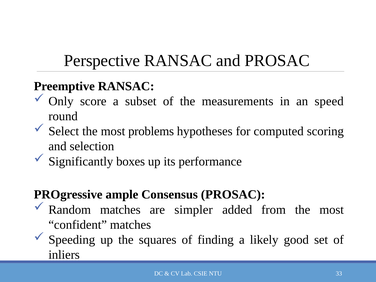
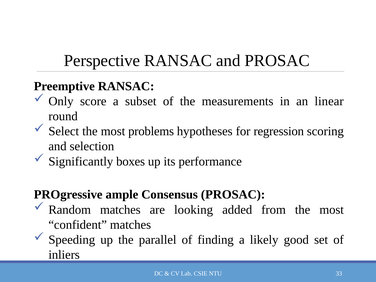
speed: speed -> linear
computed: computed -> regression
simpler: simpler -> looking
squares: squares -> parallel
